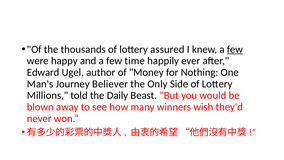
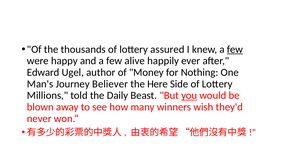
time: time -> alive
Only: Only -> Here
you underline: none -> present
